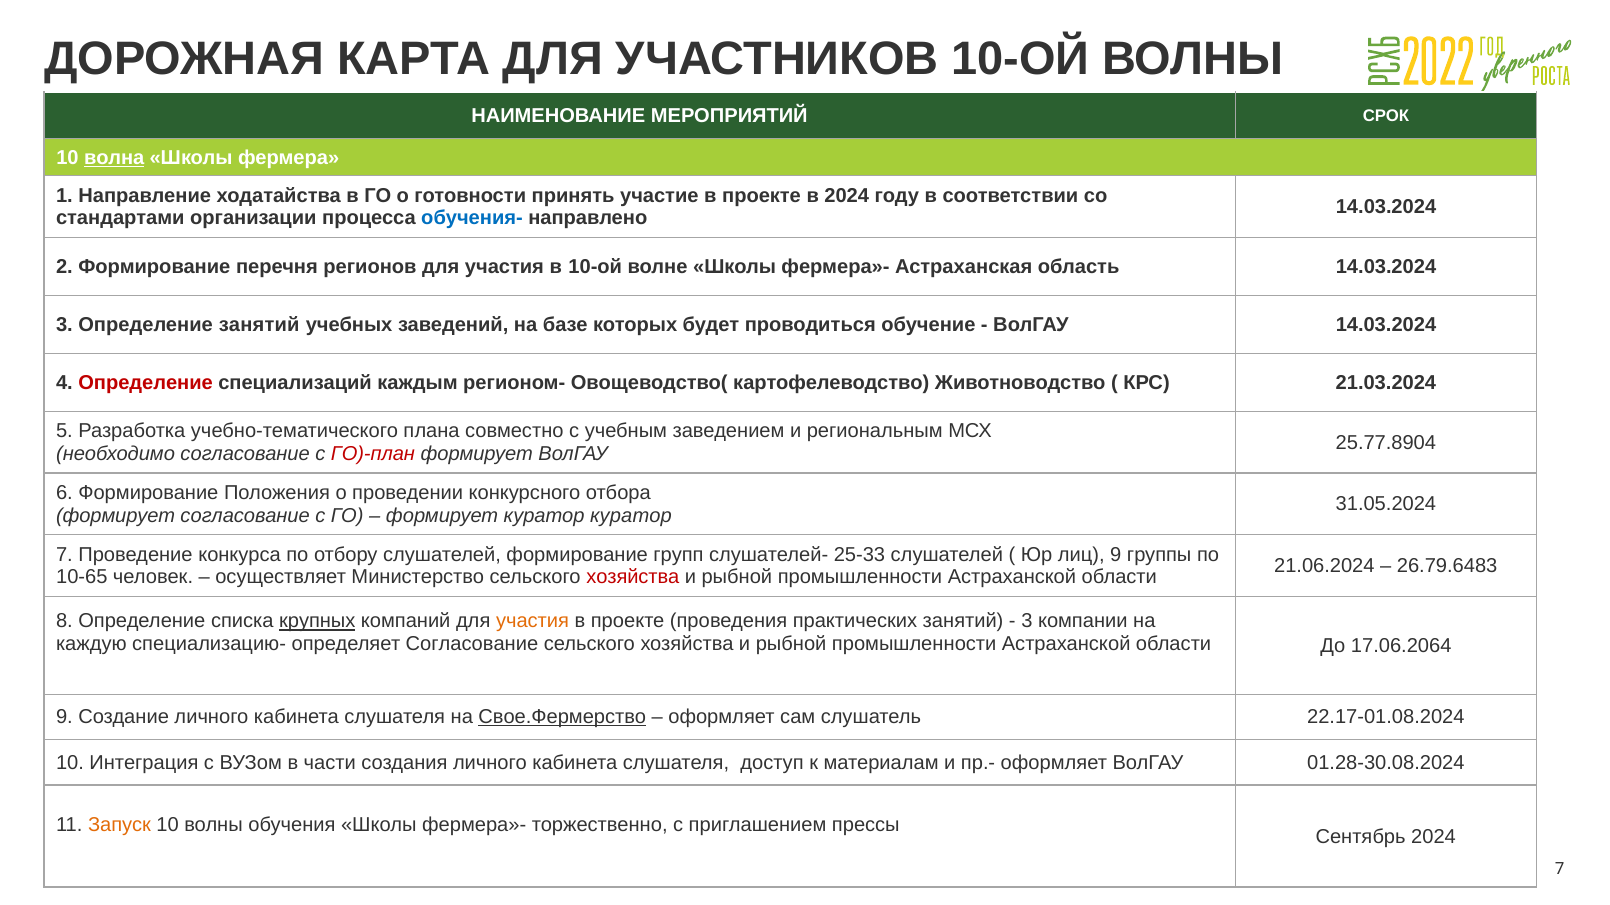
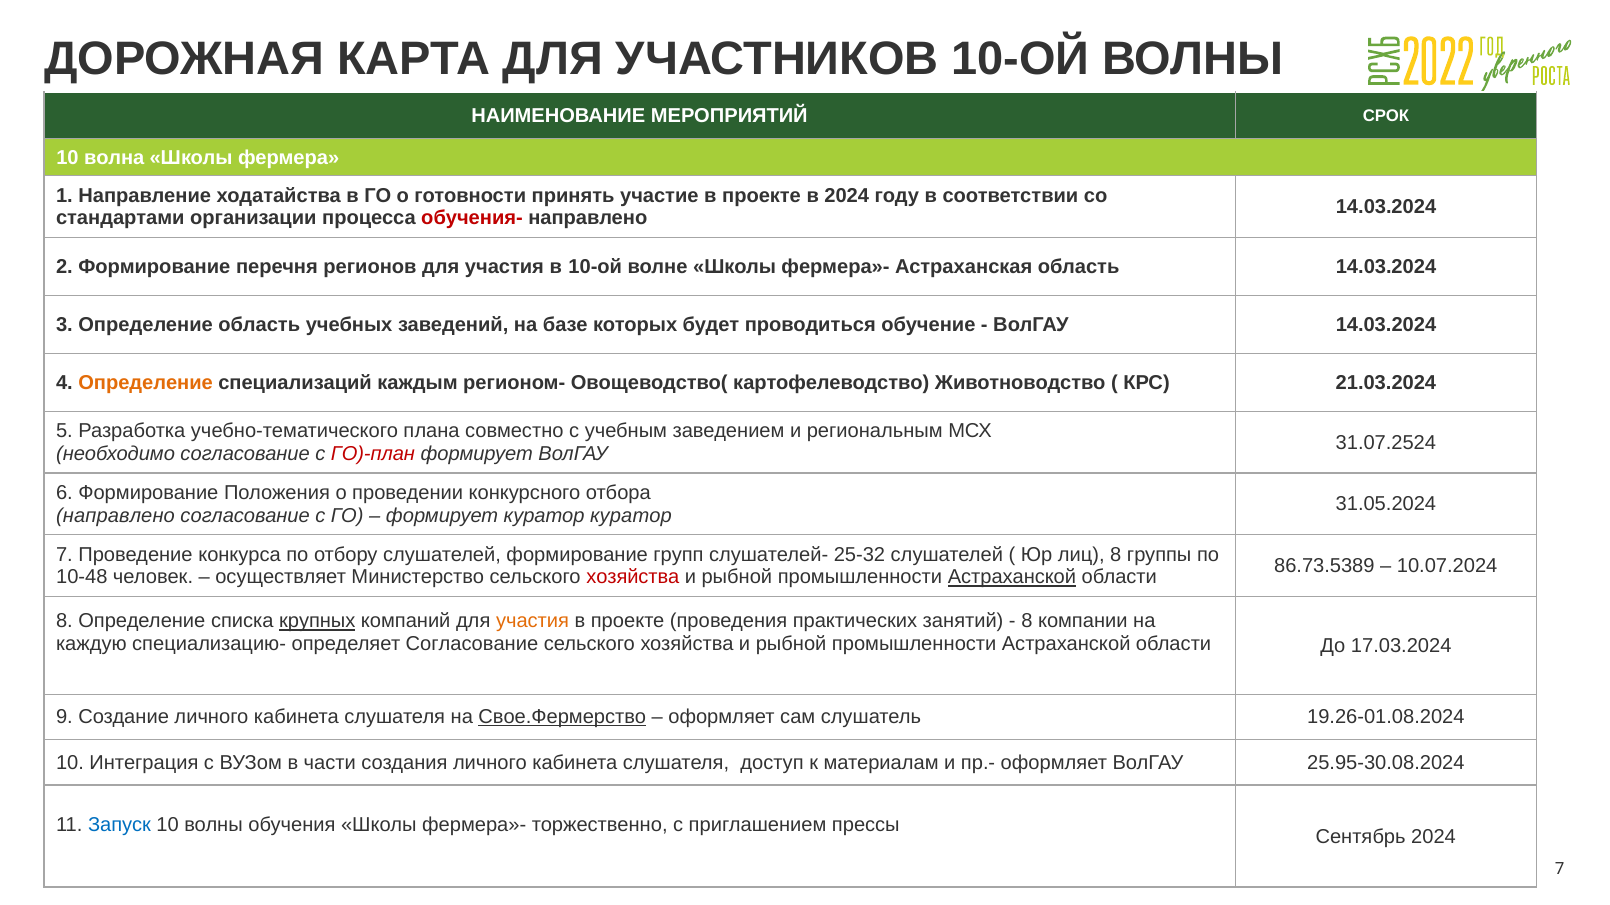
волна underline: present -> none
обучения- colour: blue -> red
Определение занятий: занятий -> область
Определение at (146, 383) colour: red -> orange
25.77.8904: 25.77.8904 -> 31.07.2524
формирует at (116, 516): формирует -> направлено
25-33: 25-33 -> 25-32
лиц 9: 9 -> 8
21.06.2024: 21.06.2024 -> 86.73.5389
26.79.6483: 26.79.6483 -> 10.07.2024
10-65: 10-65 -> 10-48
Астраханской at (1012, 578) underline: none -> present
3 at (1027, 622): 3 -> 8
17.06.2064: 17.06.2064 -> 17.03.2024
22.17-01.08.2024: 22.17-01.08.2024 -> 19.26-01.08.2024
01.28-30.08.2024: 01.28-30.08.2024 -> 25.95-30.08.2024
Запуск colour: orange -> blue
